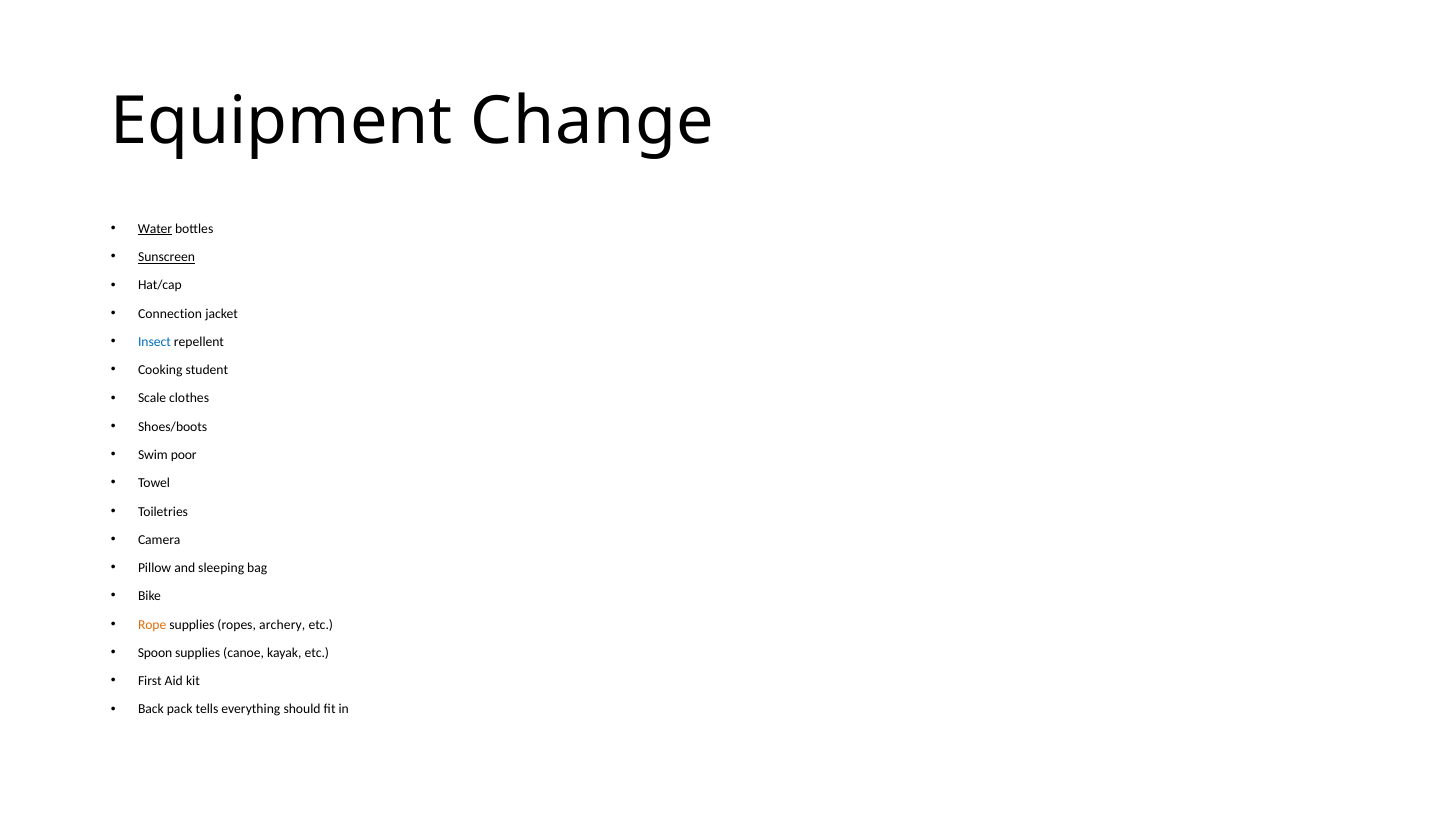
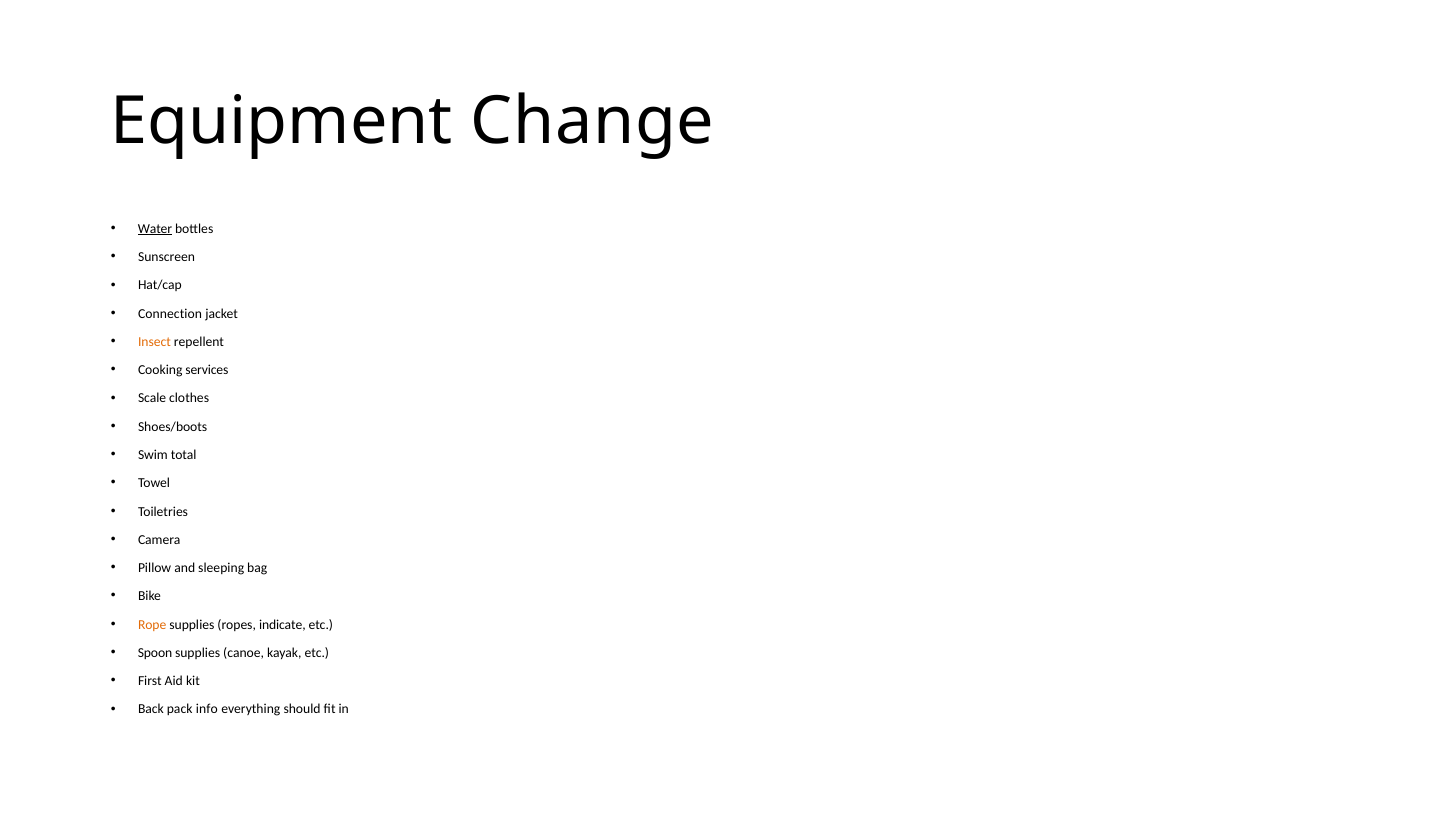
Sunscreen underline: present -> none
Insect colour: blue -> orange
student: student -> services
poor: poor -> total
archery: archery -> indicate
tells: tells -> info
